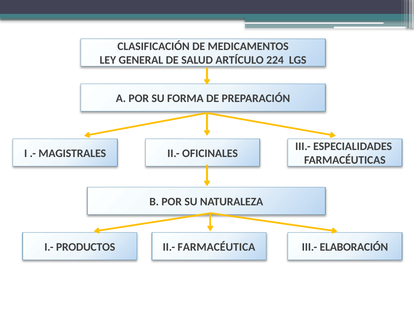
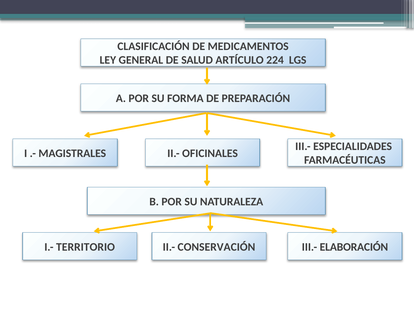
PRODUCTOS: PRODUCTOS -> TERRITORIO
FARMACÉUTICA: FARMACÉUTICA -> CONSERVACIÓN
